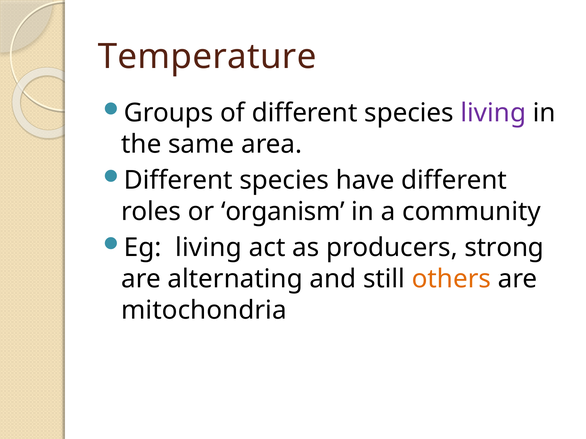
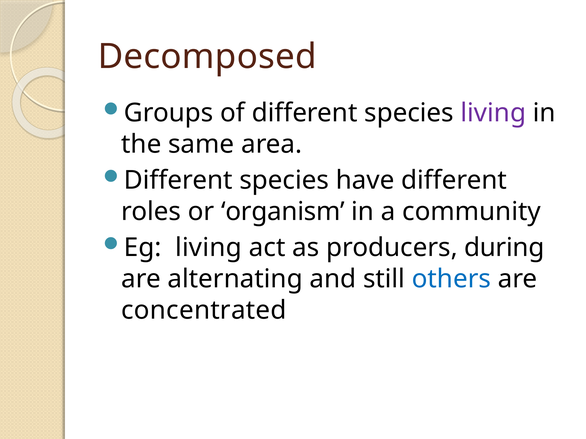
Temperature: Temperature -> Decomposed
strong: strong -> during
others colour: orange -> blue
mitochondria: mitochondria -> concentrated
